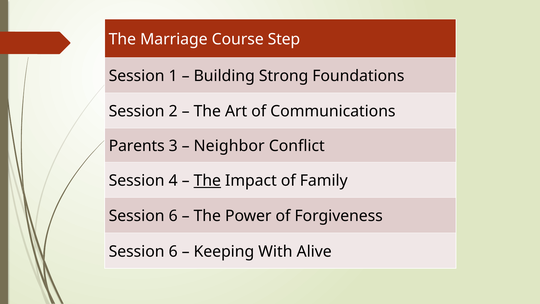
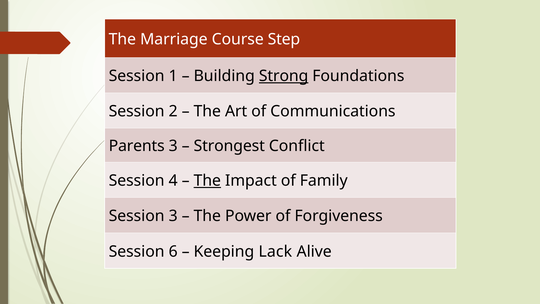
Strong underline: none -> present
Neighbor: Neighbor -> Strongest
6 at (173, 216): 6 -> 3
With: With -> Lack
